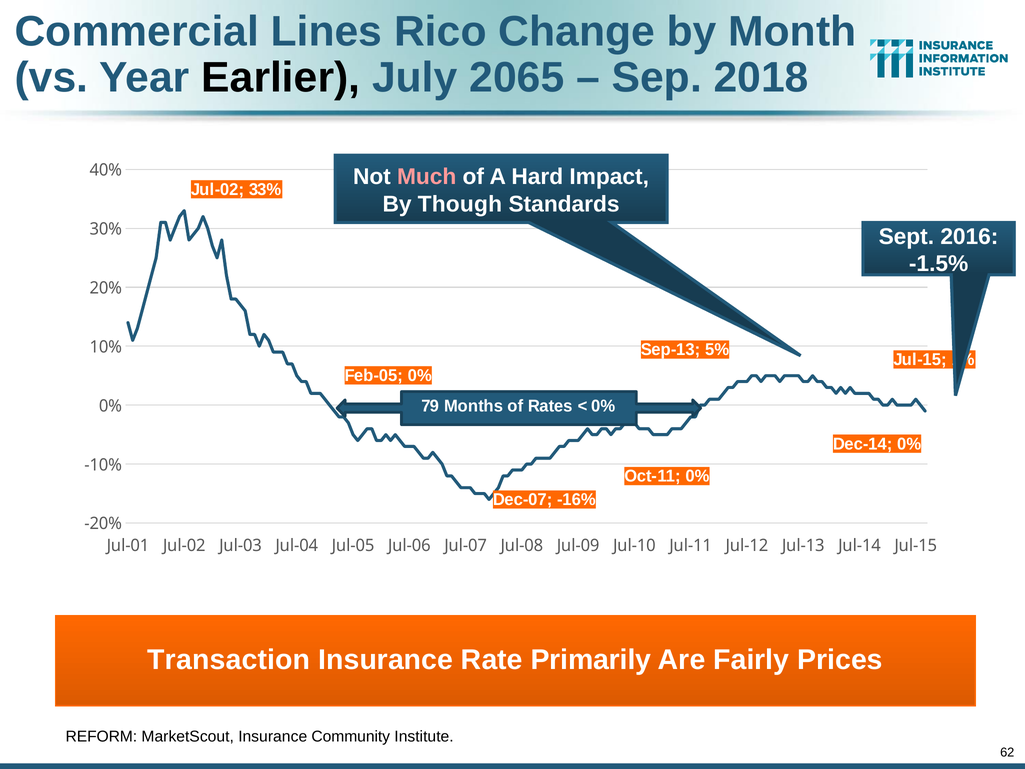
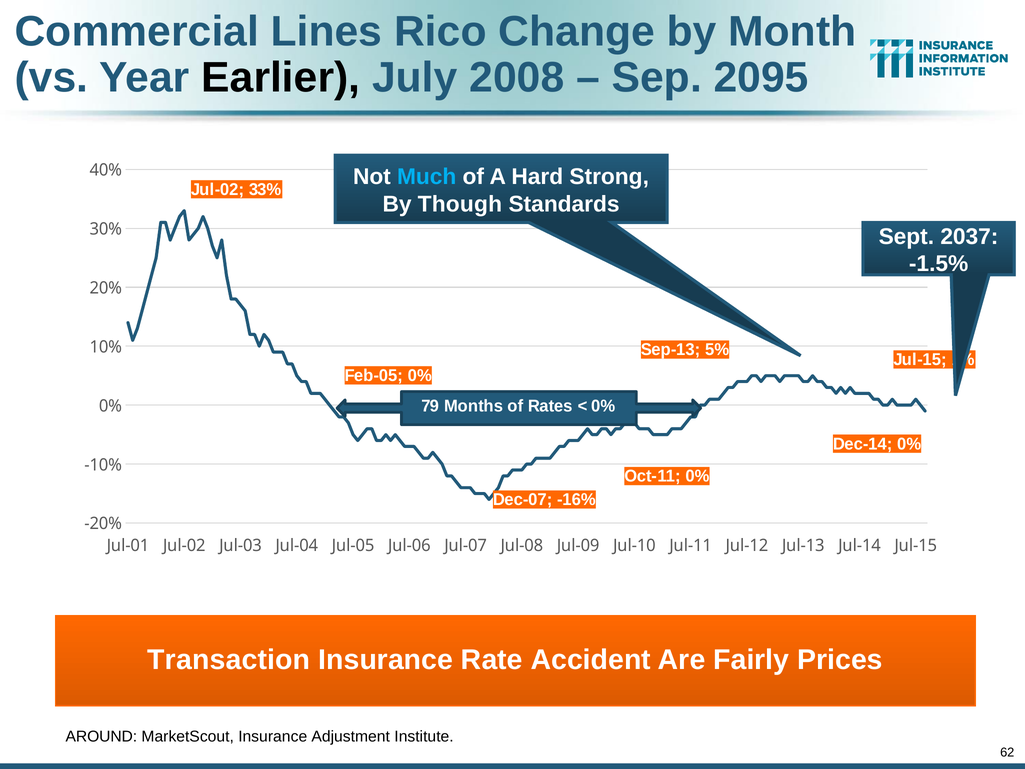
2065: 2065 -> 2008
2018: 2018 -> 2095
Much colour: pink -> light blue
Impact: Impact -> Strong
2016: 2016 -> 2037
Primarily: Primarily -> Accident
REFORM: REFORM -> AROUND
Community: Community -> Adjustment
